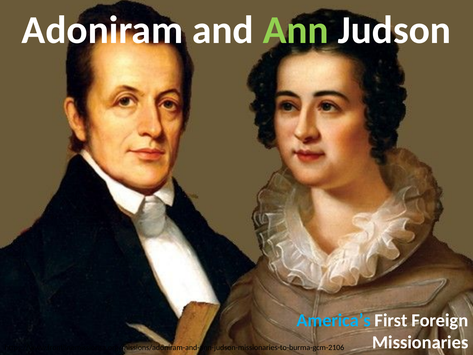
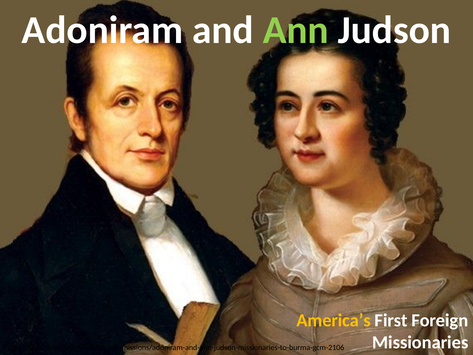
America’s colour: light blue -> yellow
